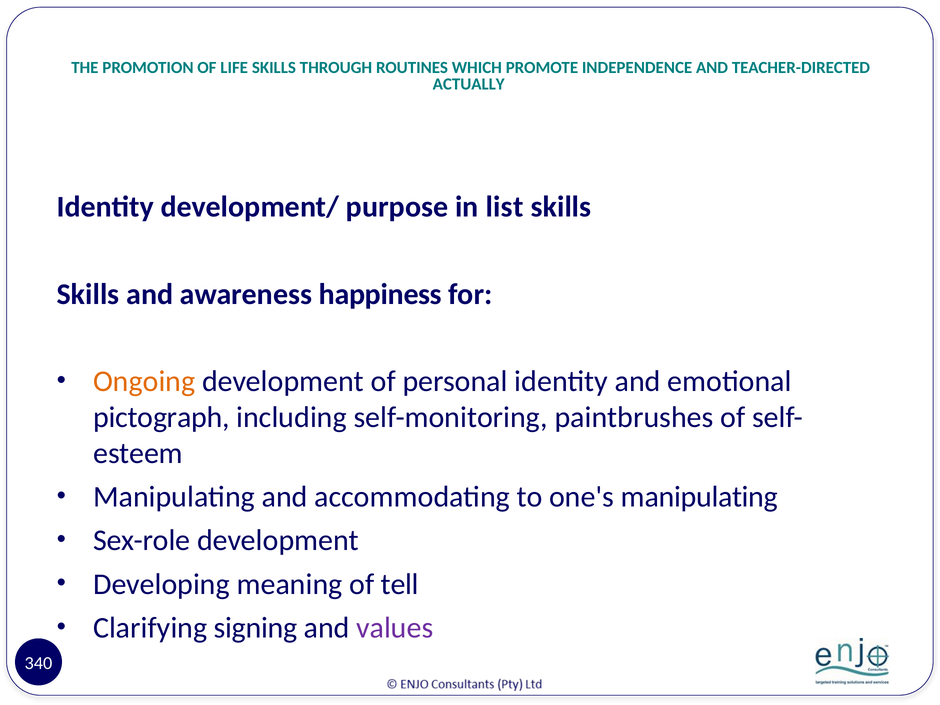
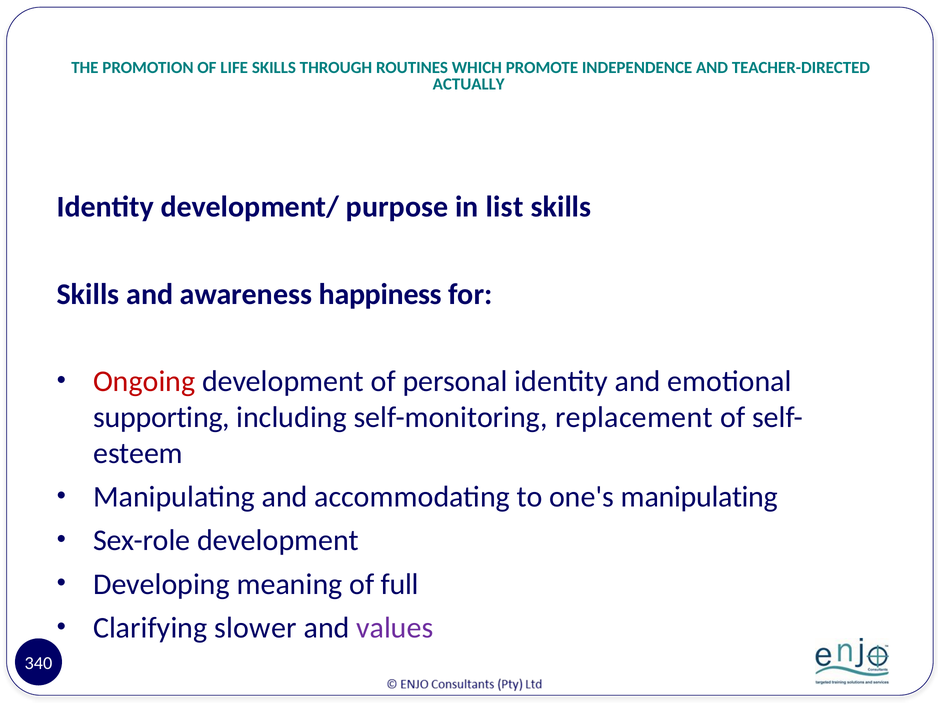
Ongoing colour: orange -> red
pictograph: pictograph -> supporting
paintbrushes: paintbrushes -> replacement
tell: tell -> full
signing: signing -> slower
